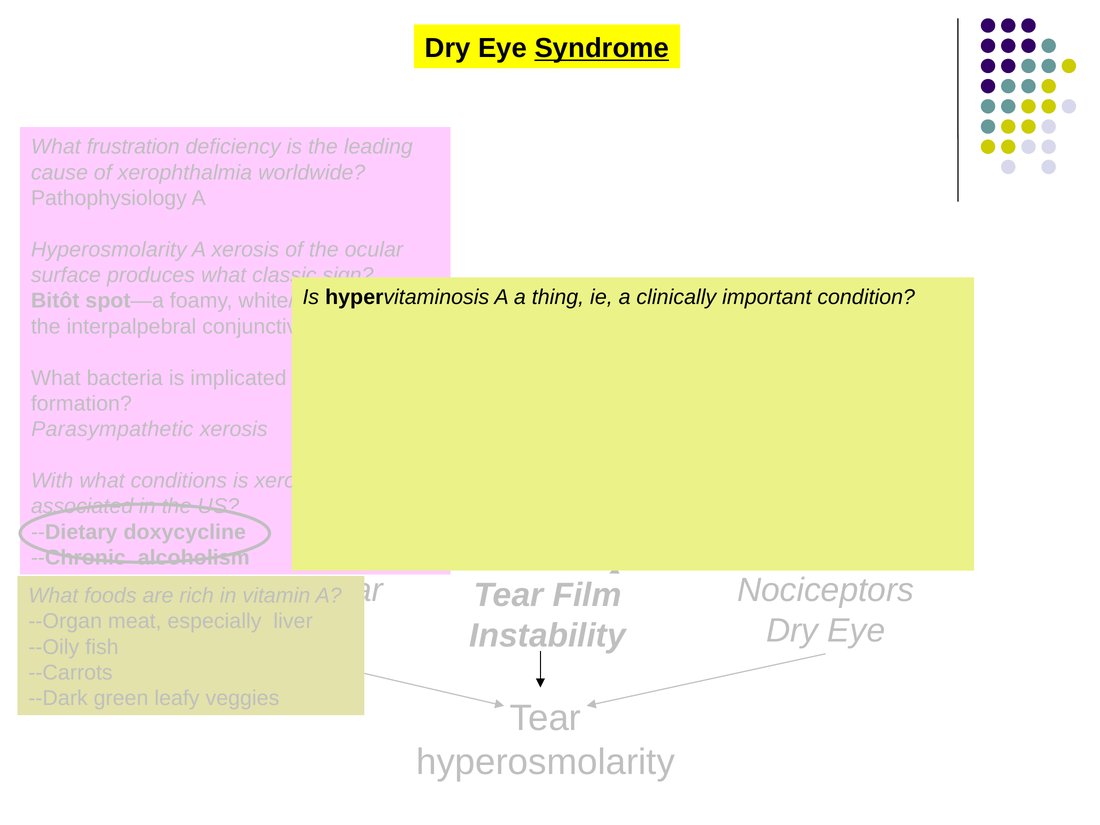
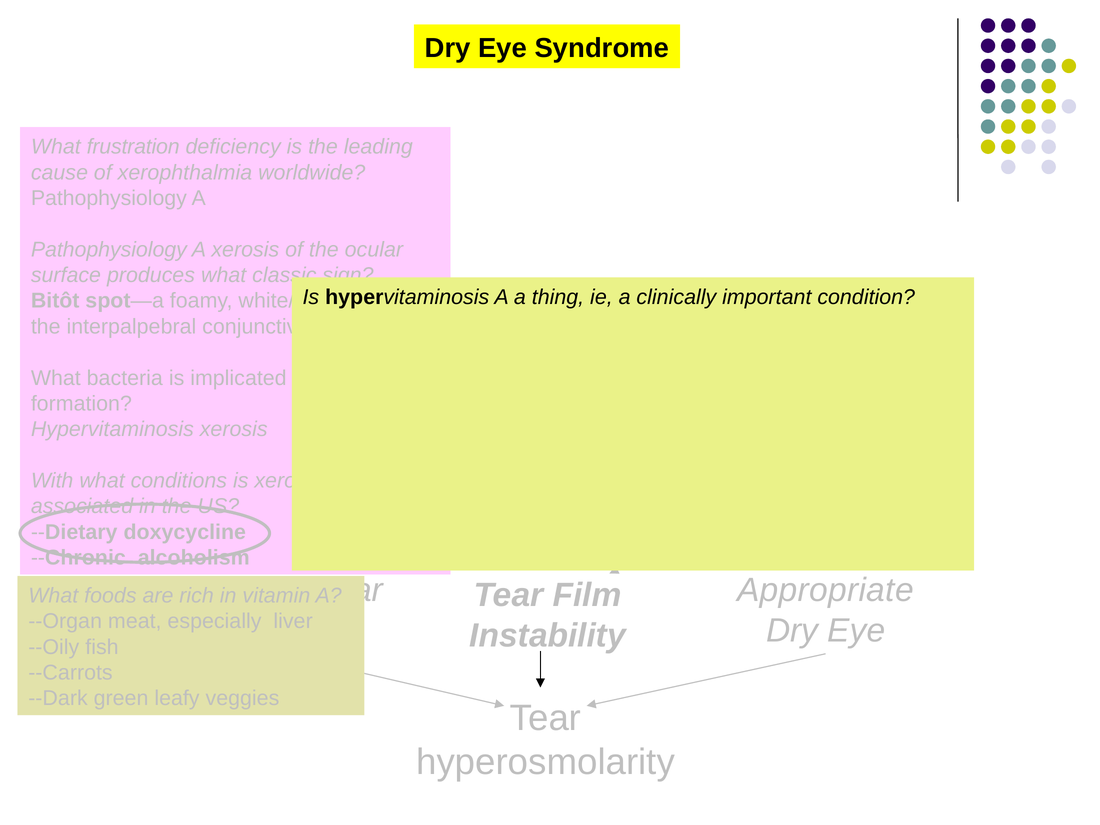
Syndrome underline: present -> none
Hyperosmolarity at (109, 250): Hyperosmolarity -> Pathophysiology
Parasympathetic at (112, 429): Parasympathetic -> Hypervitaminosis
Nociceptors: Nociceptors -> Appropriate
